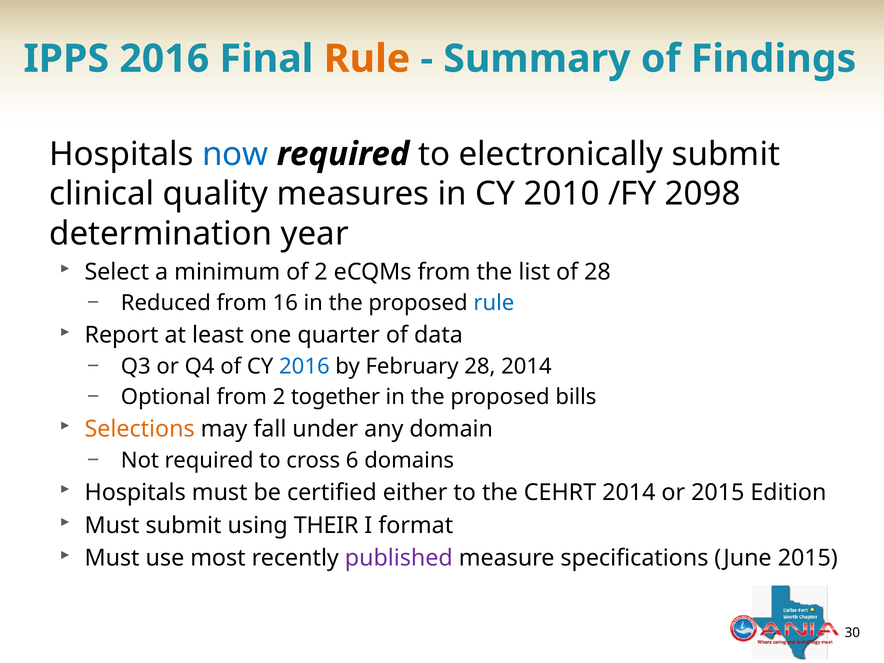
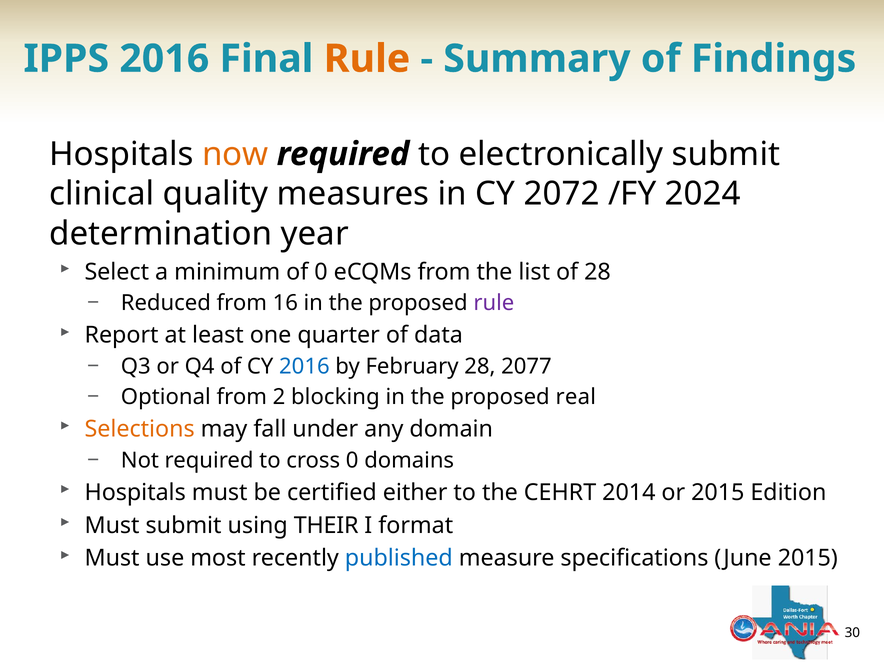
now colour: blue -> orange
2010: 2010 -> 2072
2098: 2098 -> 2024
of 2: 2 -> 0
rule at (494, 303) colour: blue -> purple
28 2014: 2014 -> 2077
together: together -> blocking
bills: bills -> real
cross 6: 6 -> 0
published colour: purple -> blue
